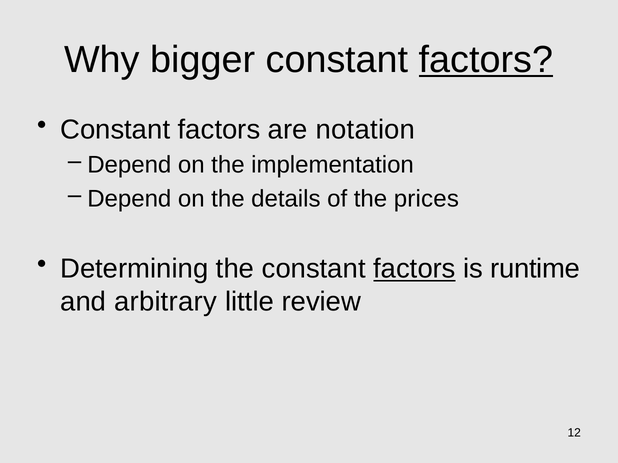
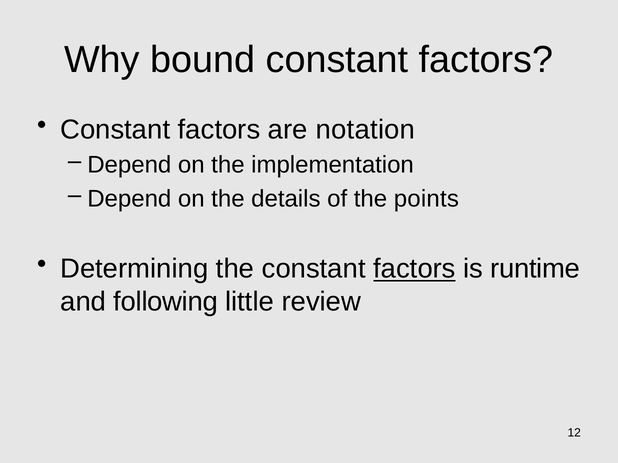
bigger: bigger -> bound
factors at (486, 60) underline: present -> none
prices: prices -> points
arbitrary: arbitrary -> following
